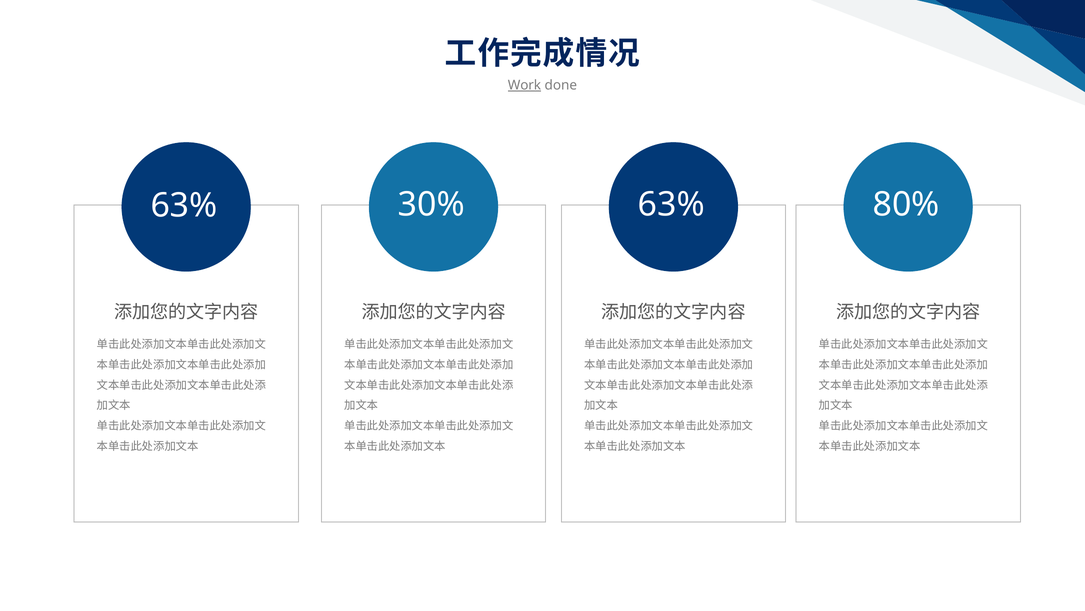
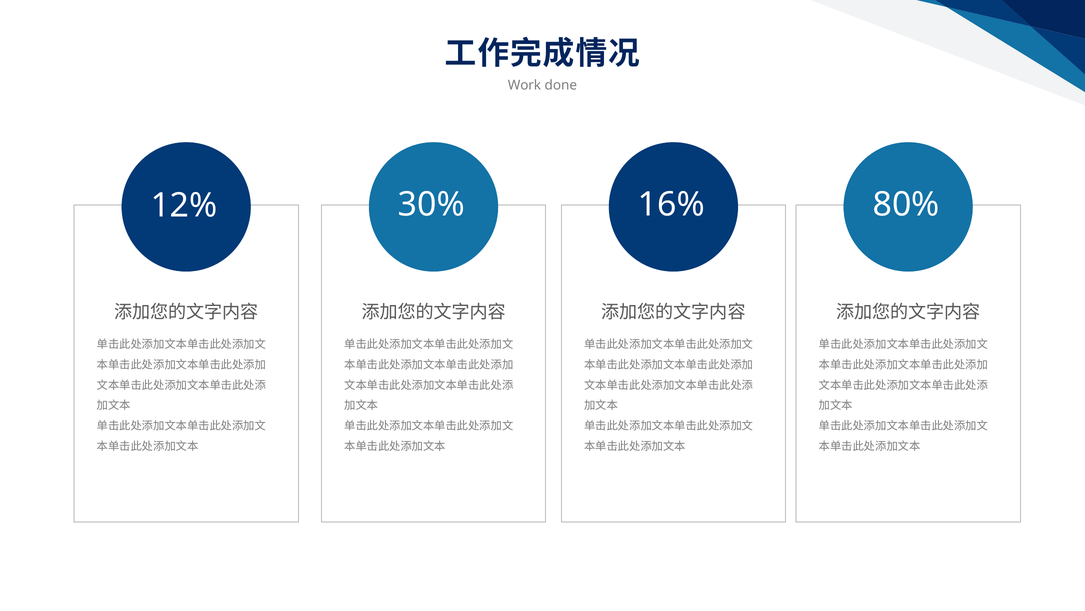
Work underline: present -> none
63% at (671, 204): 63% -> 16%
63% at (184, 205): 63% -> 12%
